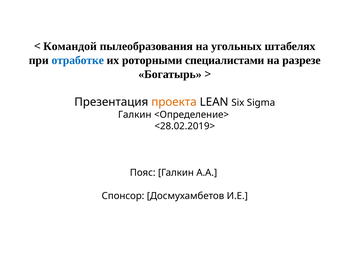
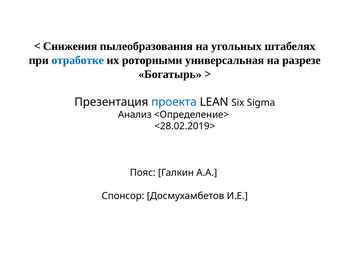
Командой: Командой -> Снижения
специалистами: специалистами -> универсальная
проекта colour: orange -> blue
Галкин at (135, 115): Галкин -> Анализ
